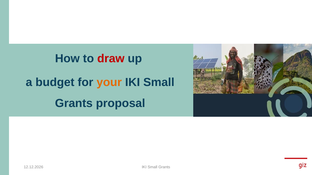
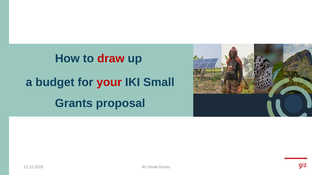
your colour: orange -> red
